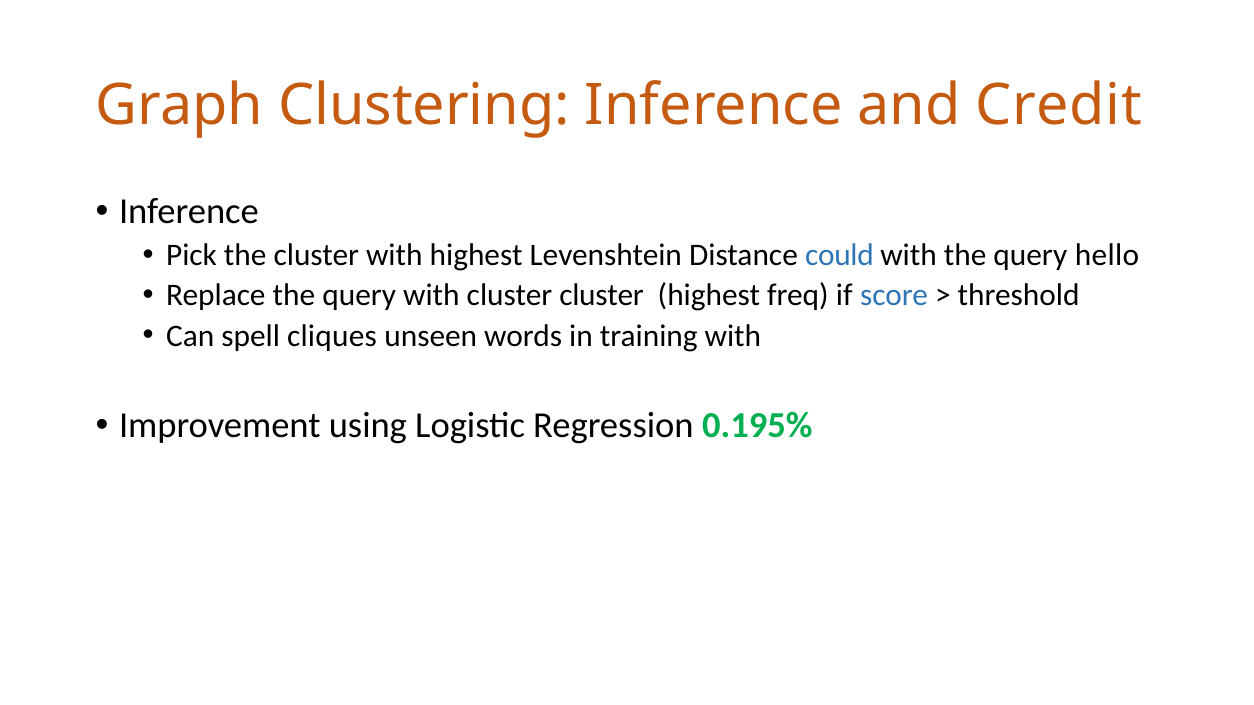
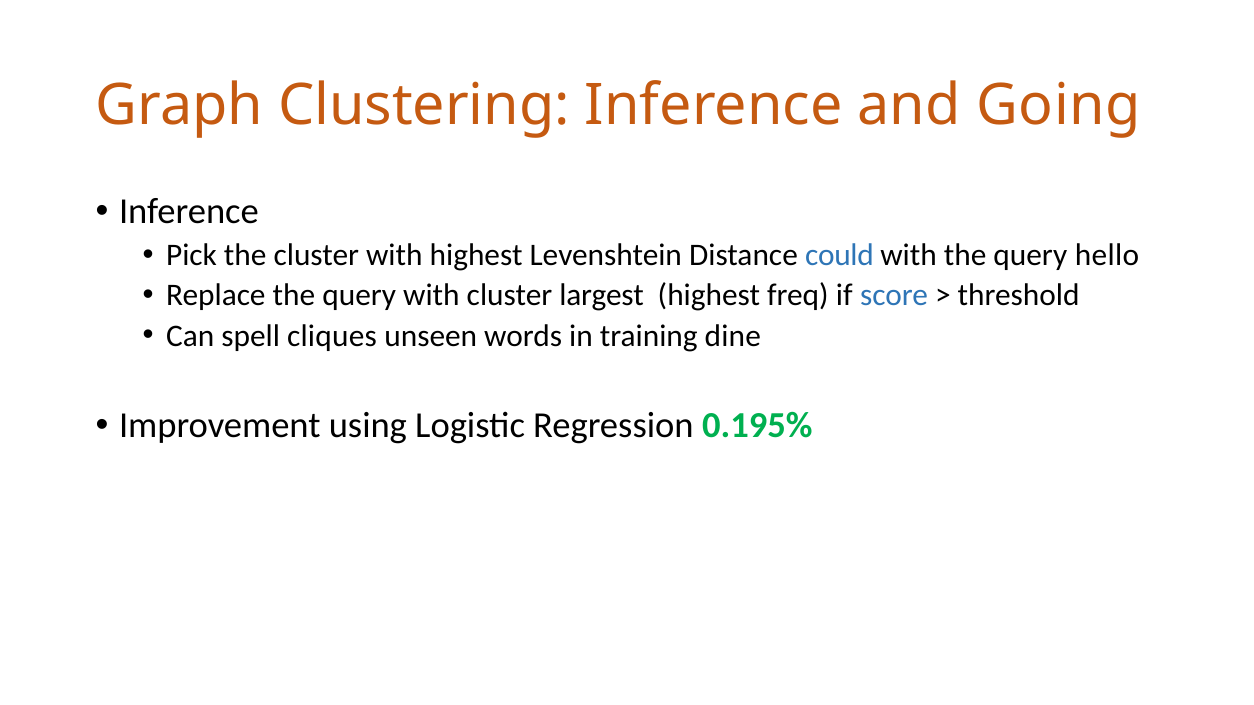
Credit: Credit -> Going
cluster cluster: cluster -> largest
training with: with -> dine
